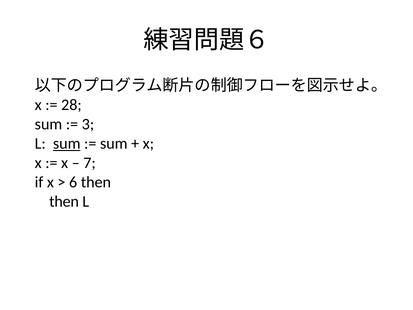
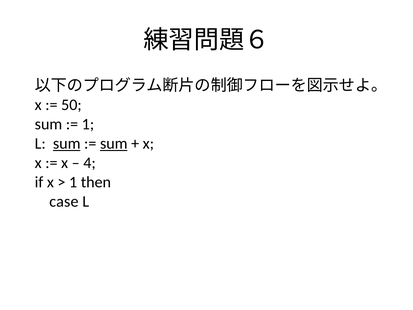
28: 28 -> 50
3 at (88, 124): 3 -> 1
sum at (114, 143) underline: none -> present
7: 7 -> 4
6 at (73, 182): 6 -> 1
then at (64, 201): then -> case
